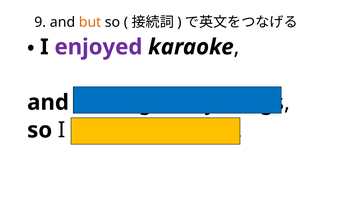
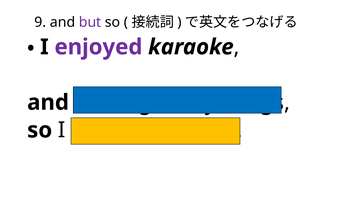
but colour: orange -> purple
